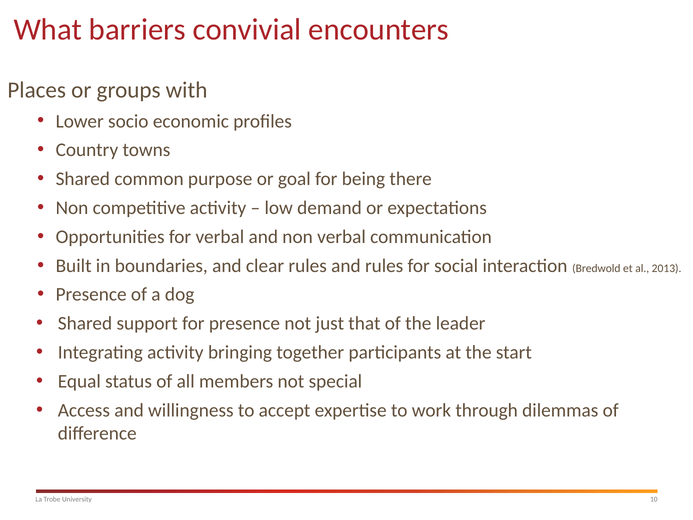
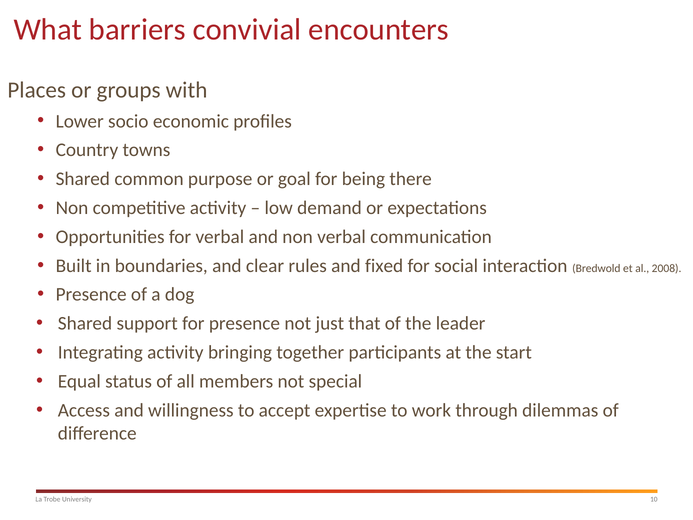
and rules: rules -> fixed
2013: 2013 -> 2008
